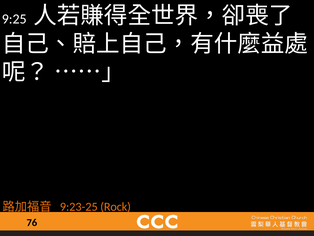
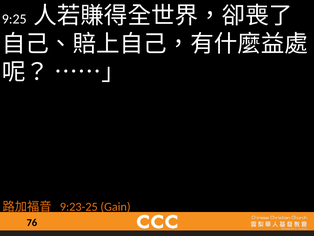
Rock: Rock -> Gain
